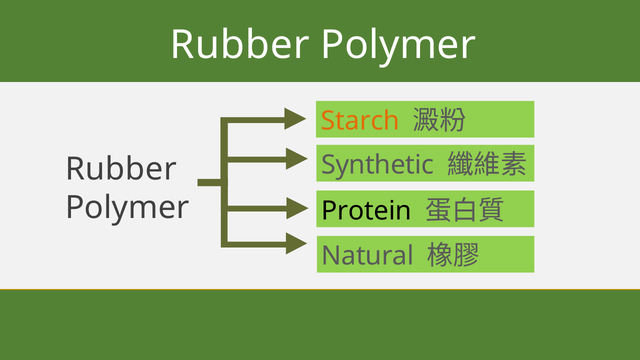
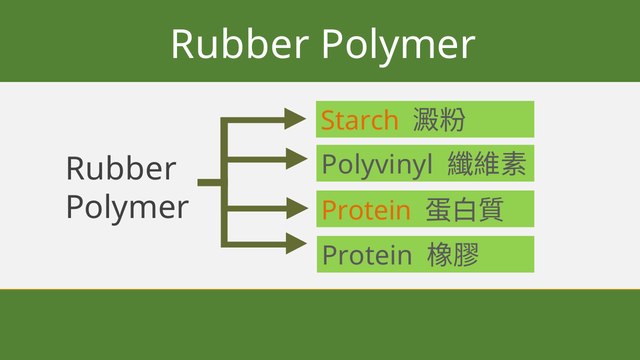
Synthetic: Synthetic -> Polyvinyl
Protein at (367, 211) colour: black -> orange
Natural at (368, 256): Natural -> Protein
